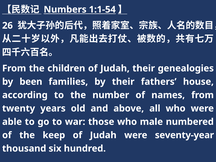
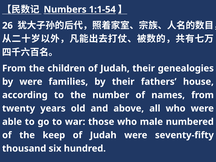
by been: been -> were
seventy-year: seventy-year -> seventy-fifty
